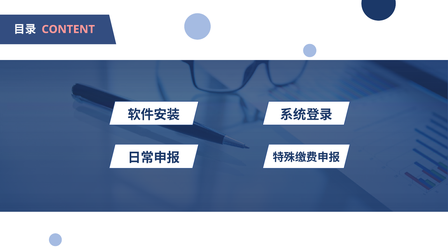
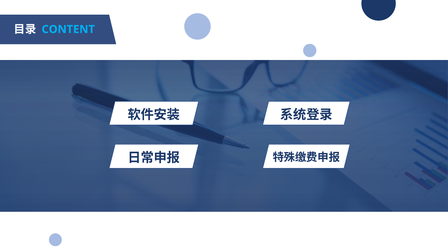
CONTENT colour: pink -> light blue
